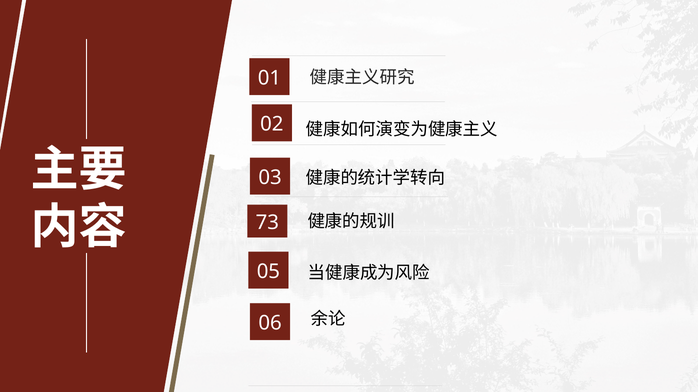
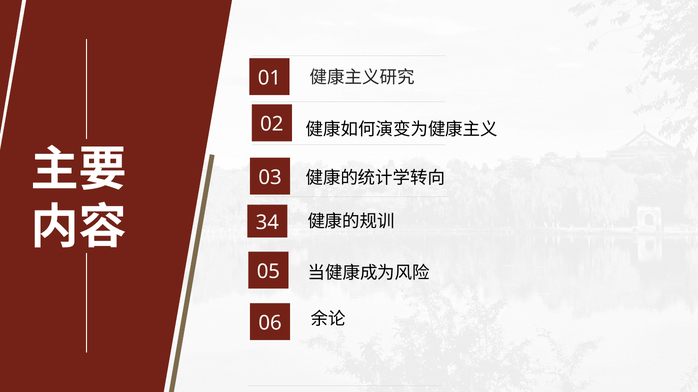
73: 73 -> 34
